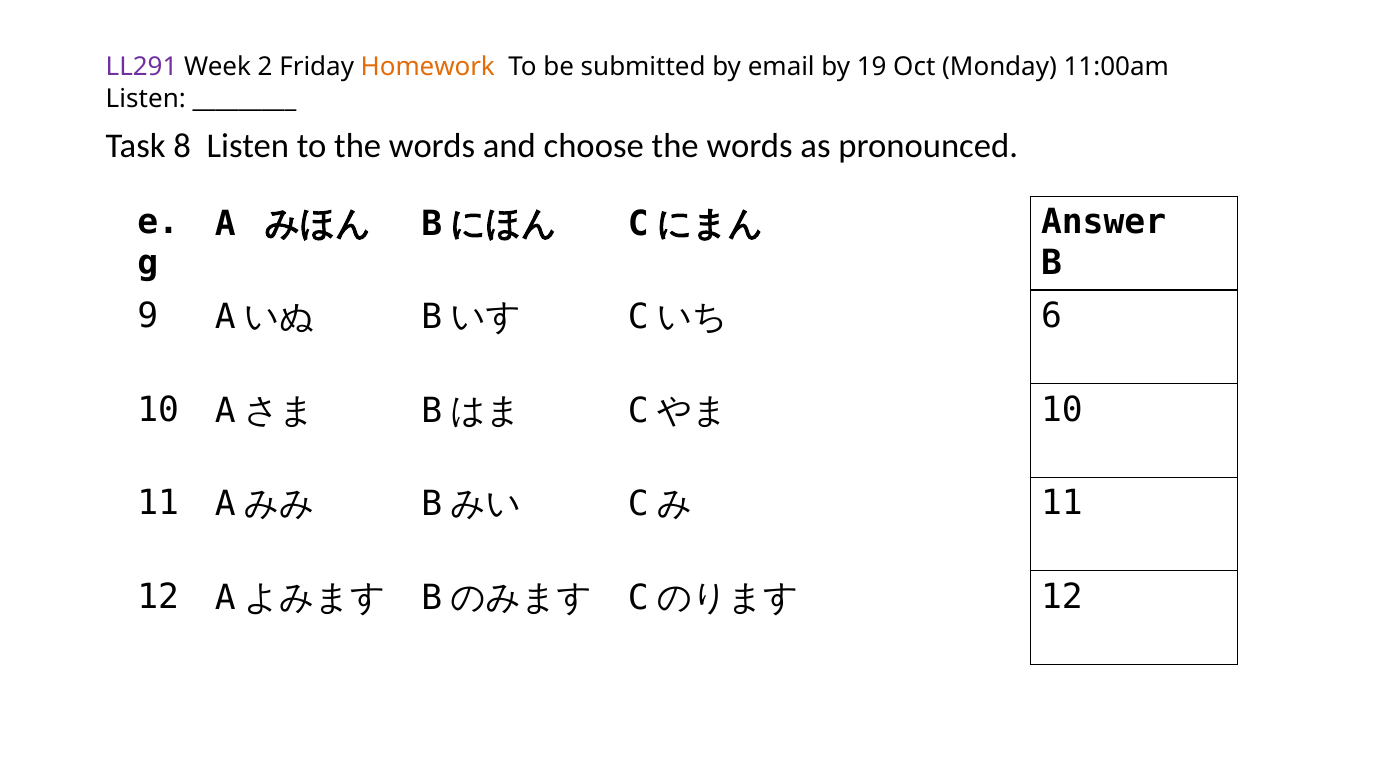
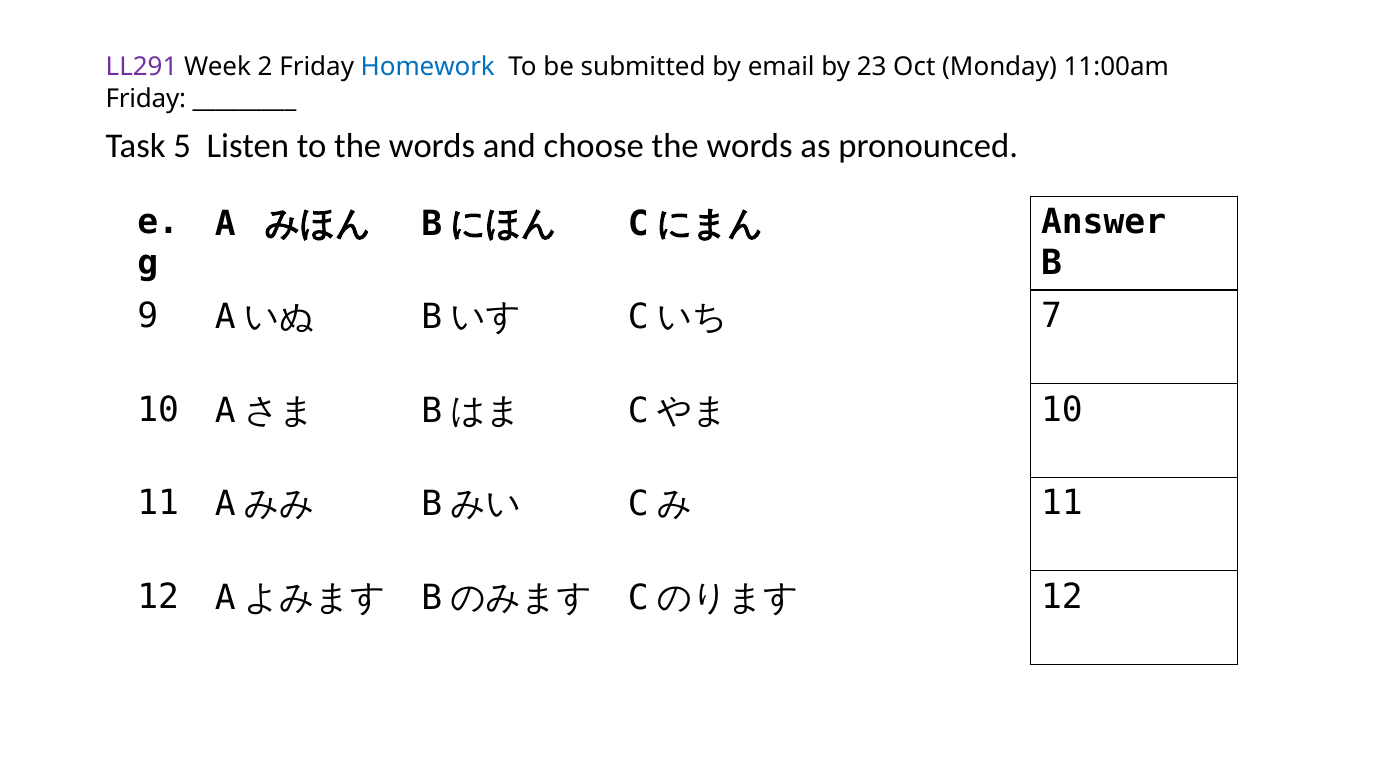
Homework colour: orange -> blue
19: 19 -> 23
Listen at (146, 99): Listen -> Friday
8: 8 -> 5
6: 6 -> 7
